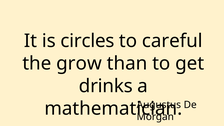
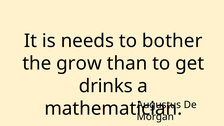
circles: circles -> needs
careful: careful -> bother
